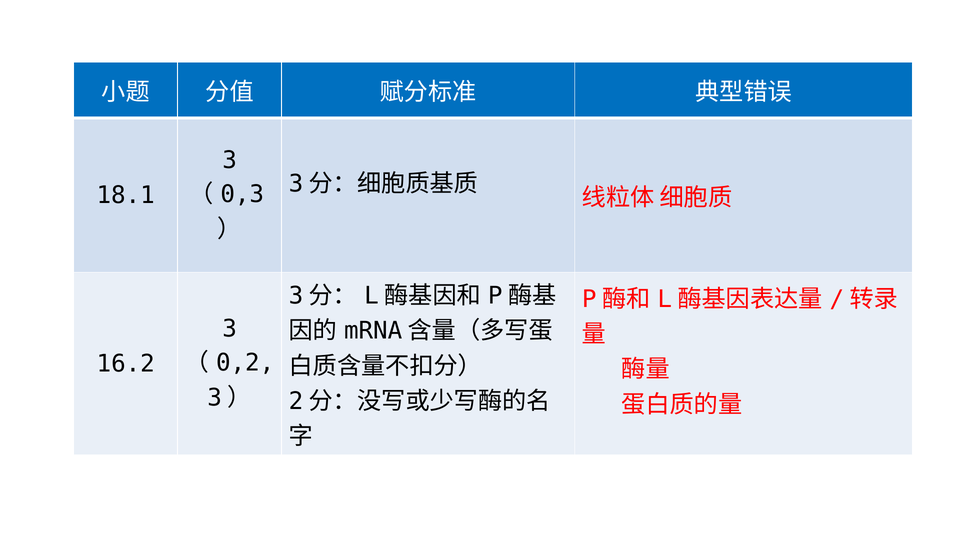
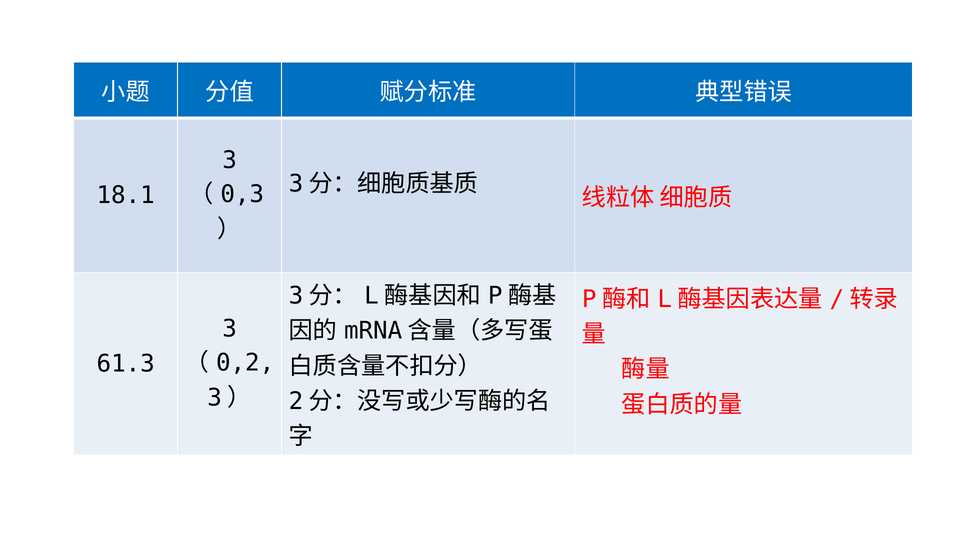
16.2: 16.2 -> 61.3
